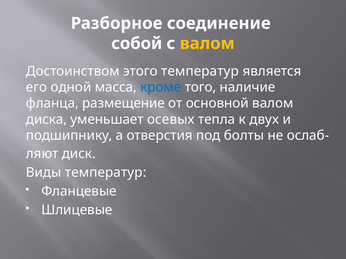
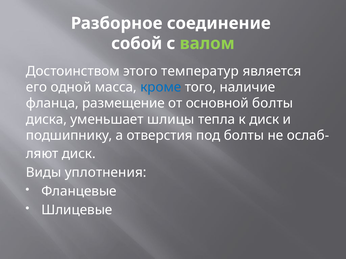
валом at (207, 44) colour: yellow -> light green
основной валом: валом -> болты
осевых: осевых -> шлицы
к двух: двух -> диск
Виды температур: температур -> уплотнения
